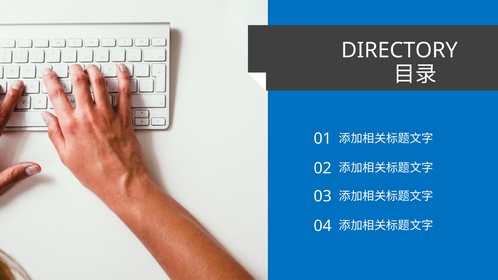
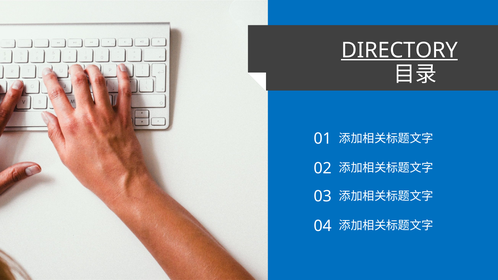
DIRECTORY underline: none -> present
